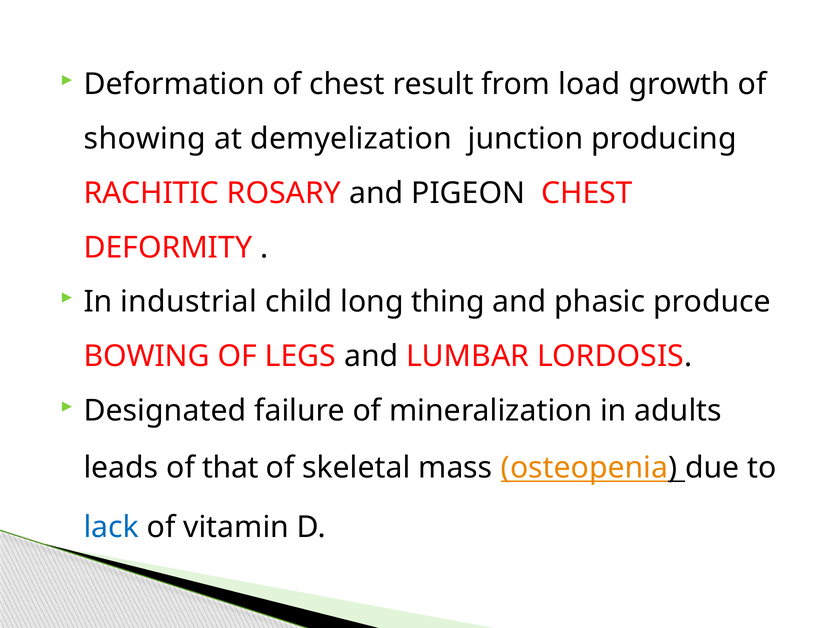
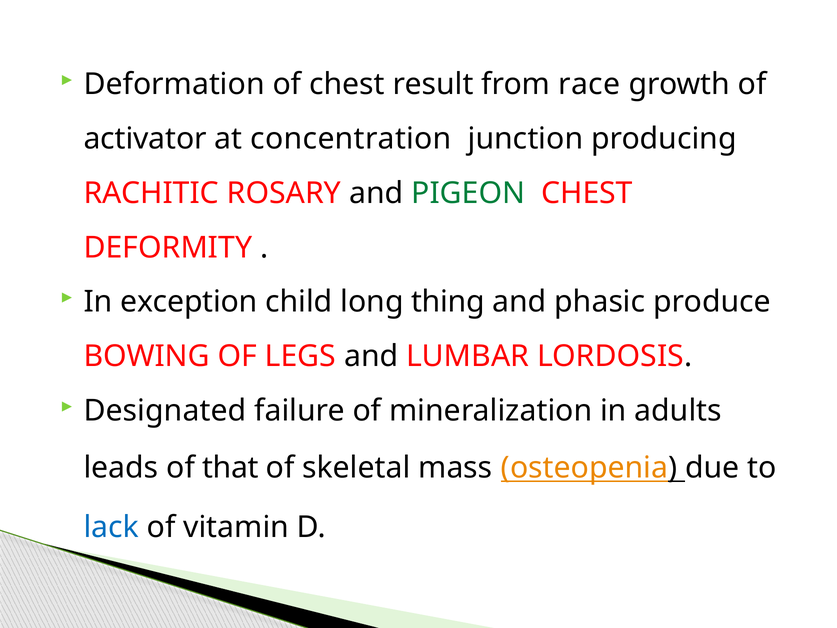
load: load -> race
showing: showing -> activator
demyelization: demyelization -> concentration
PIGEON colour: black -> green
industrial: industrial -> exception
